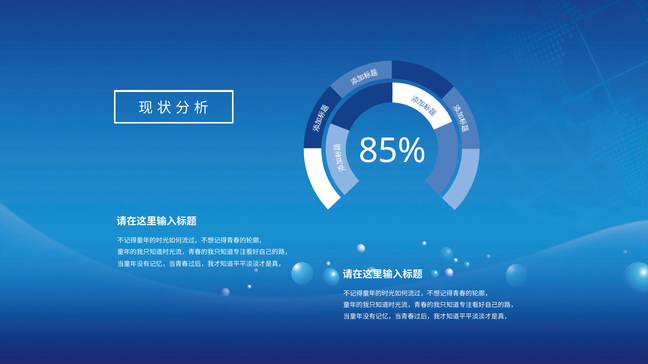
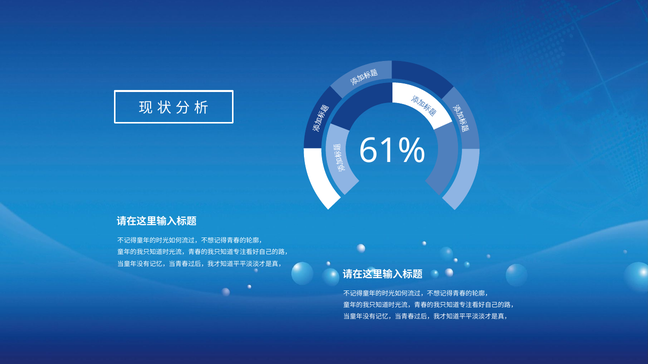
85%: 85% -> 61%
